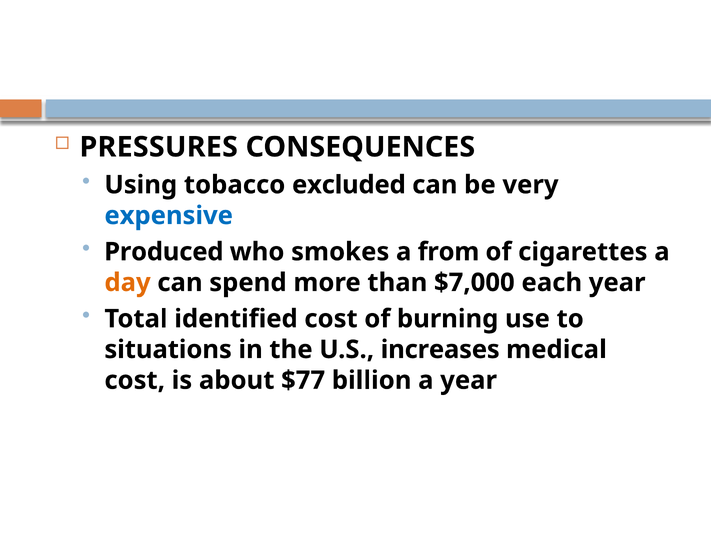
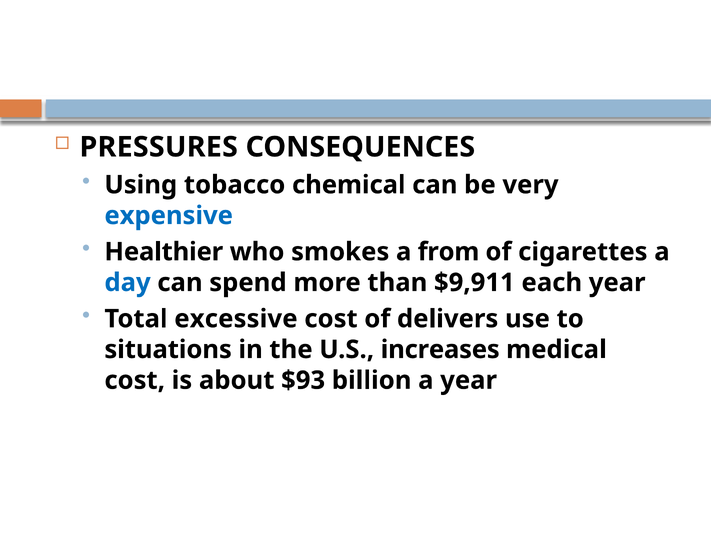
excluded: excluded -> chemical
Produced: Produced -> Healthier
day colour: orange -> blue
$7,000: $7,000 -> $9,911
identified: identified -> excessive
burning: burning -> delivers
$77: $77 -> $93
